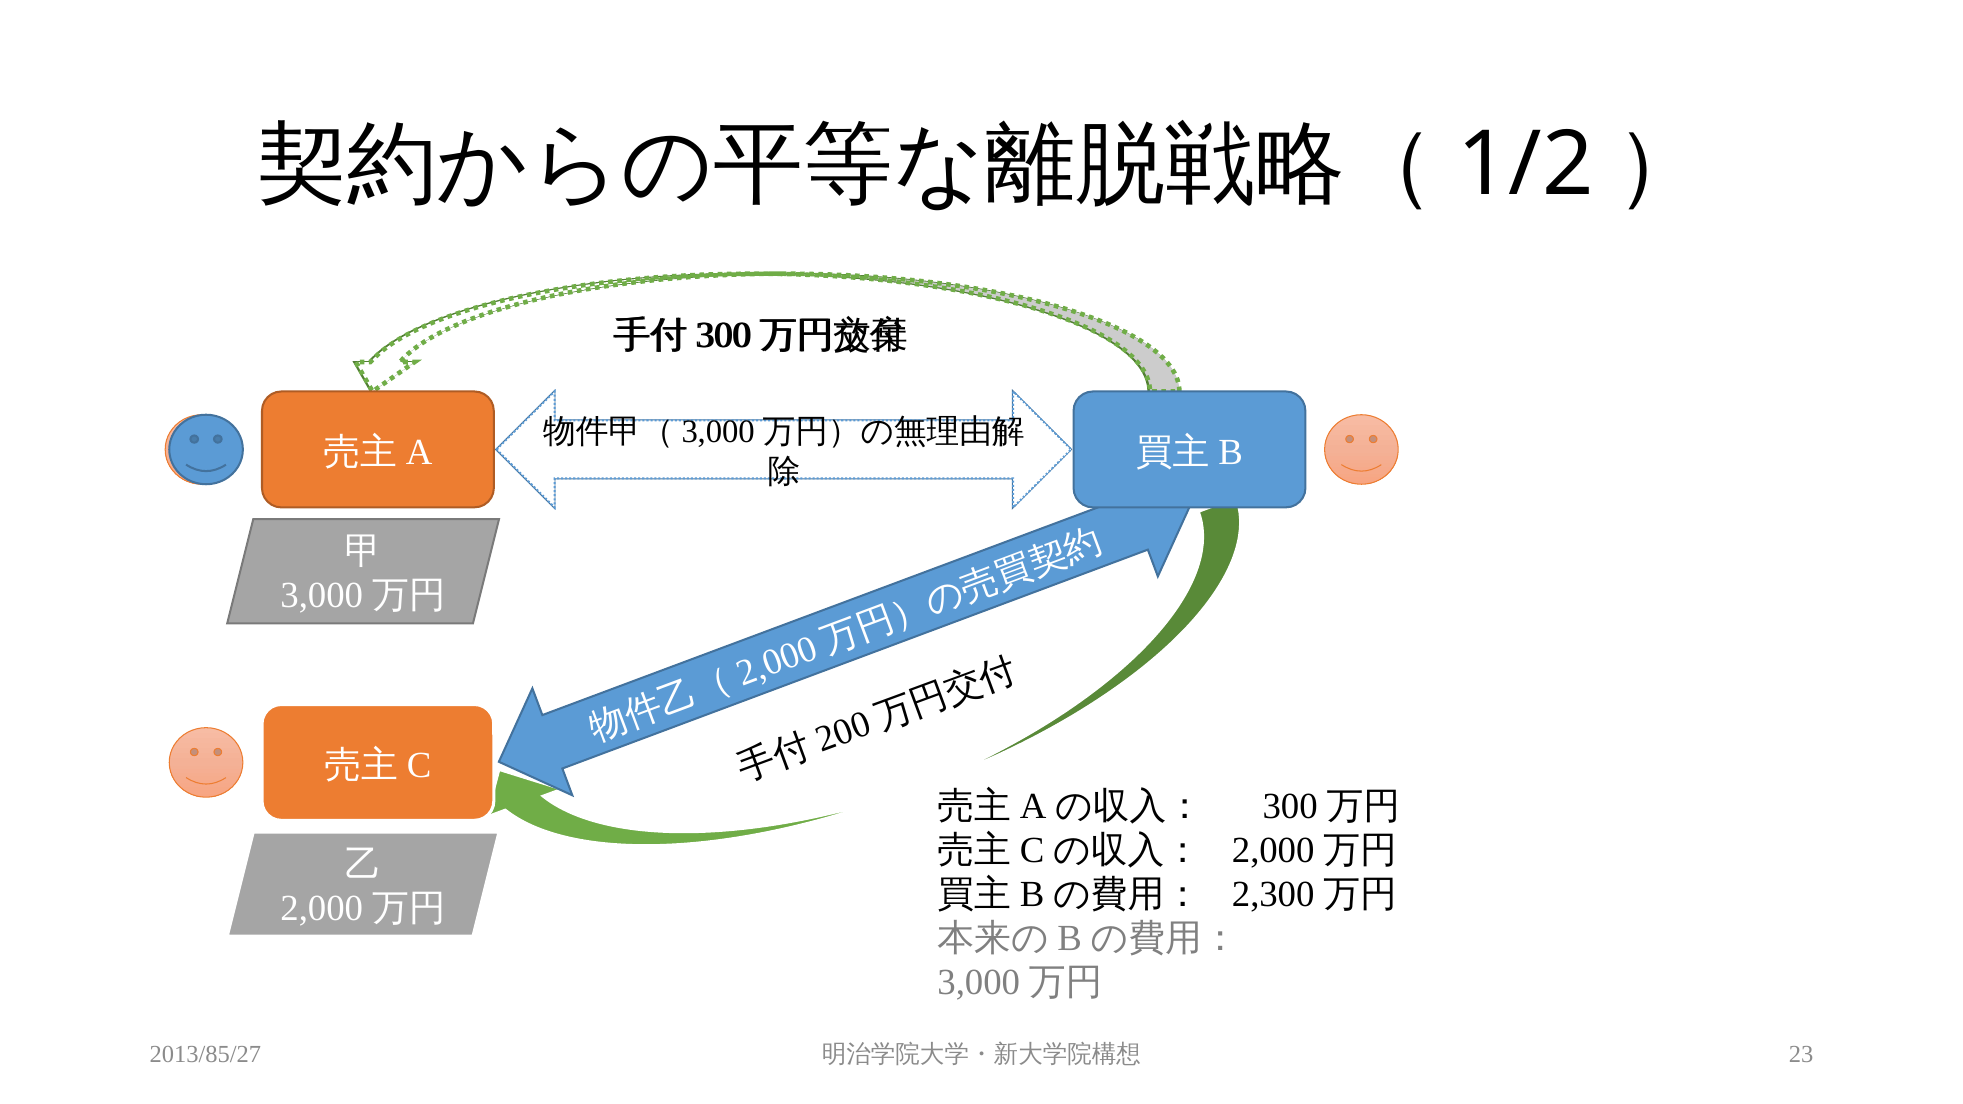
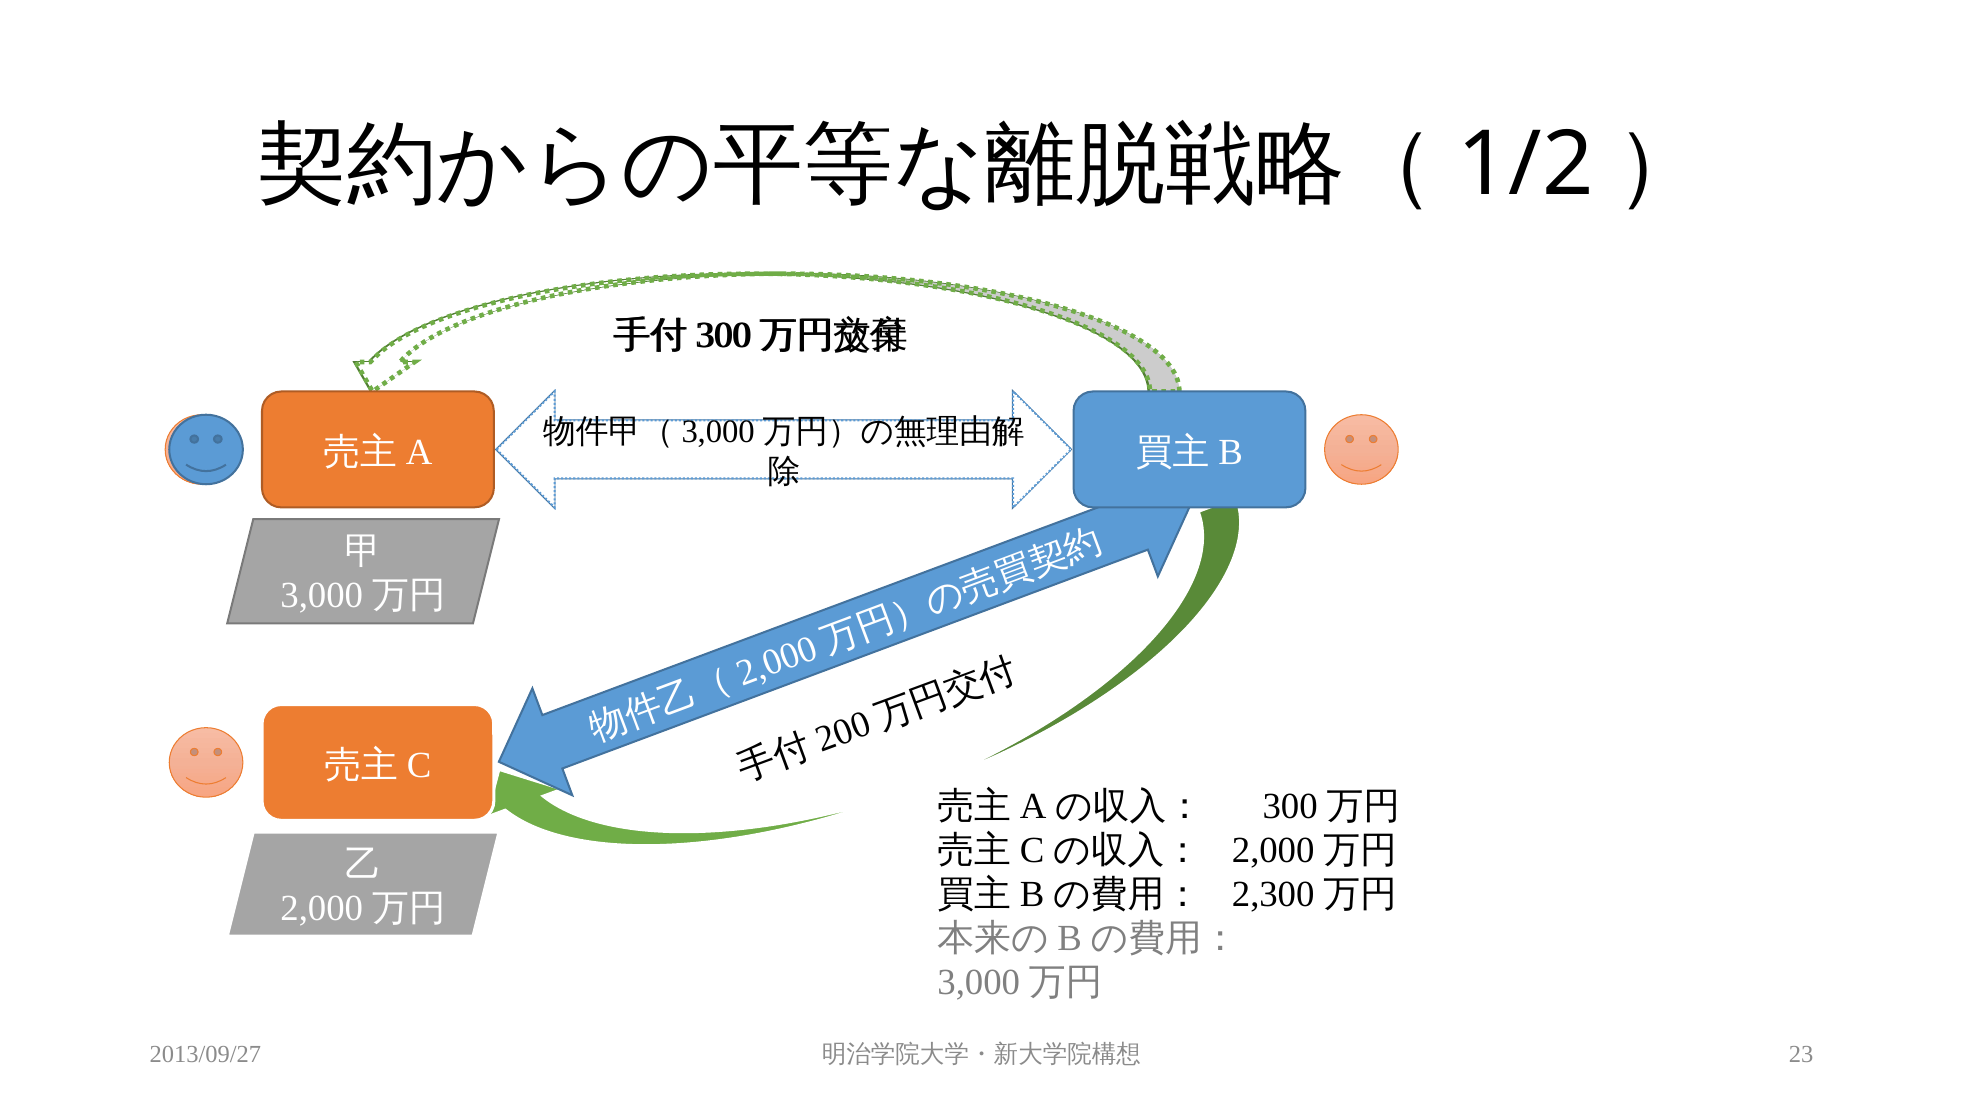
2013/85/27: 2013/85/27 -> 2013/09/27
